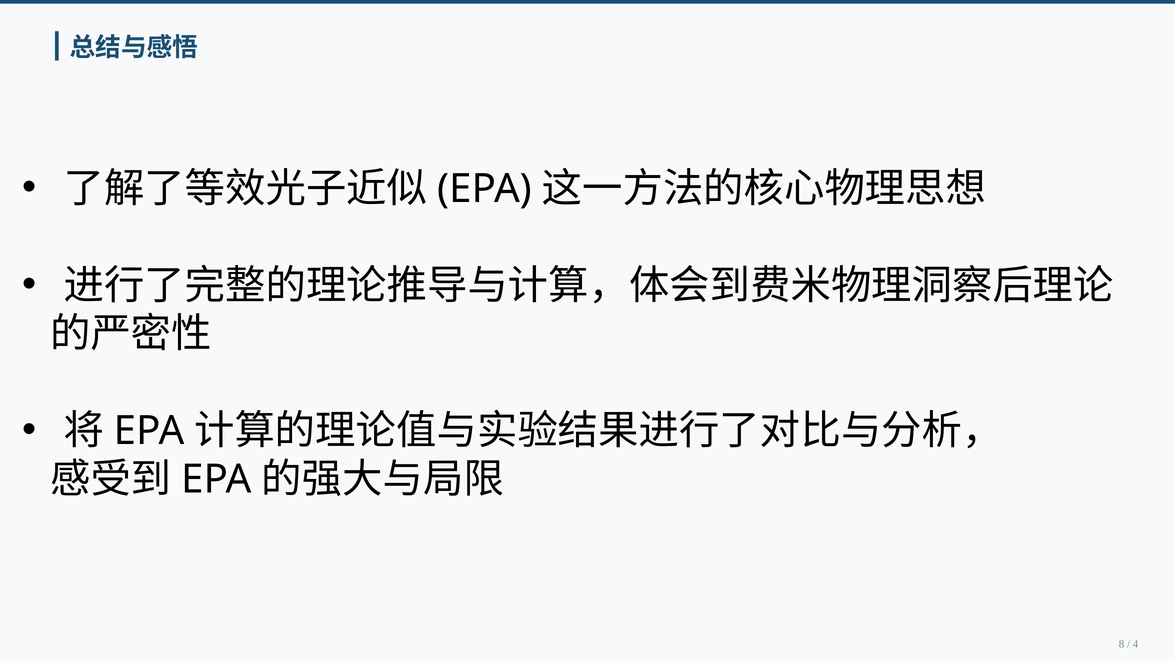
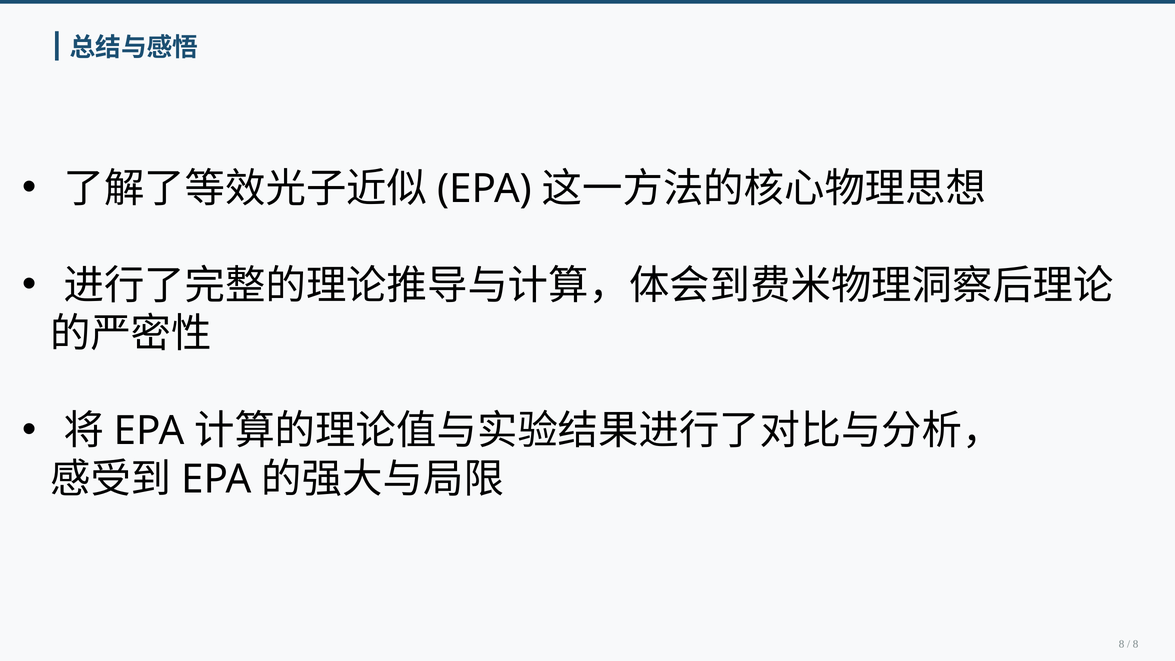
4 at (1136, 644): 4 -> 8
